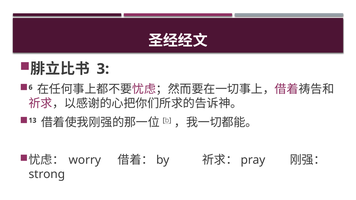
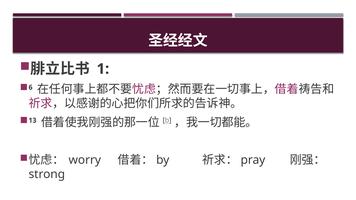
3: 3 -> 1
